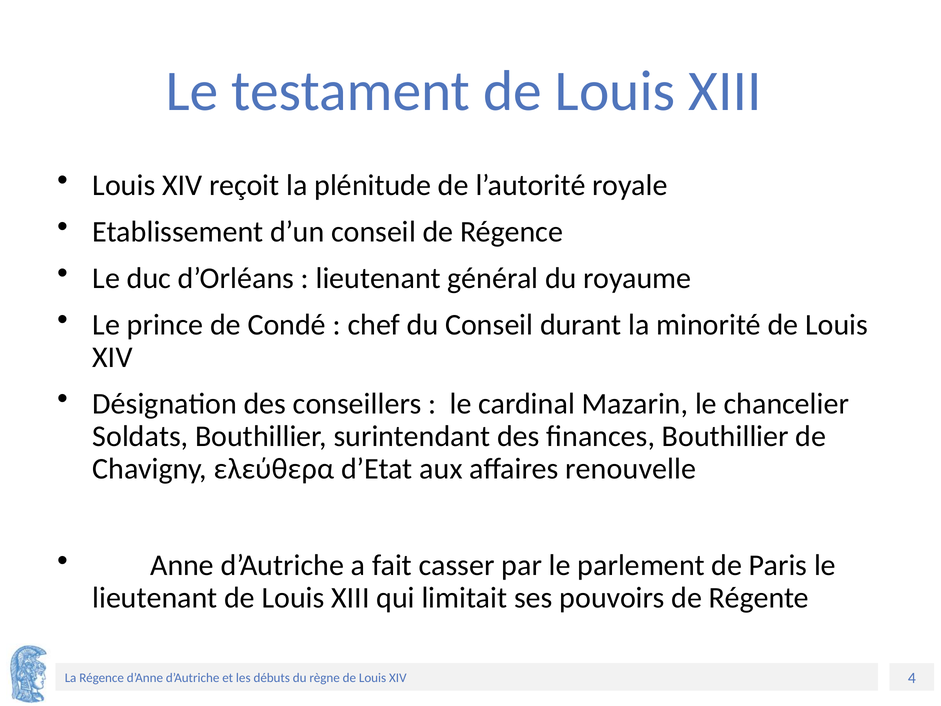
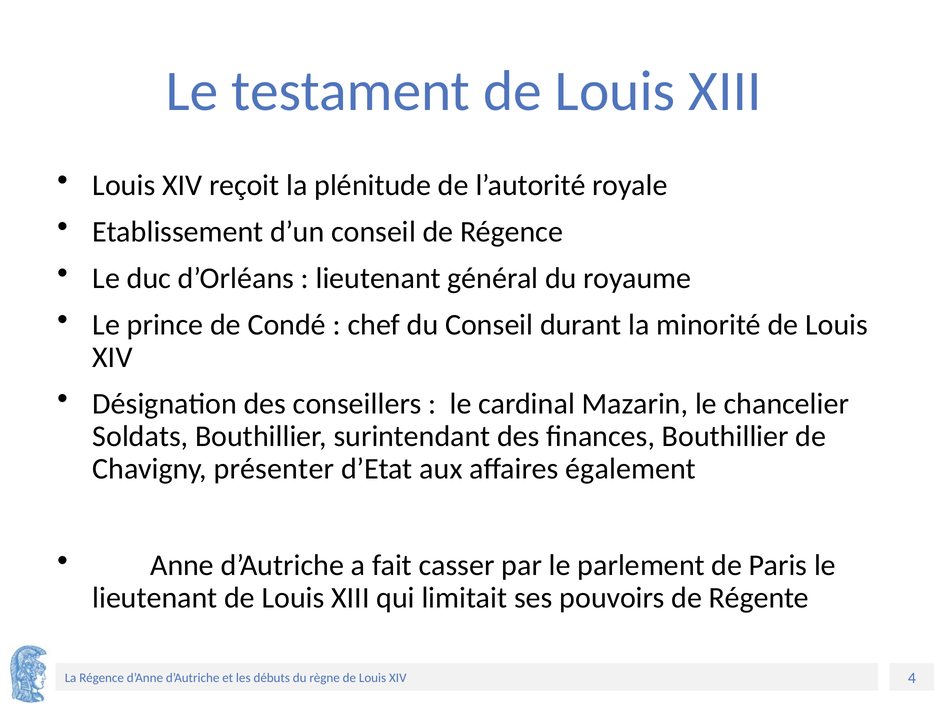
ελεύθερα: ελεύθερα -> présenter
renouvelle: renouvelle -> également
